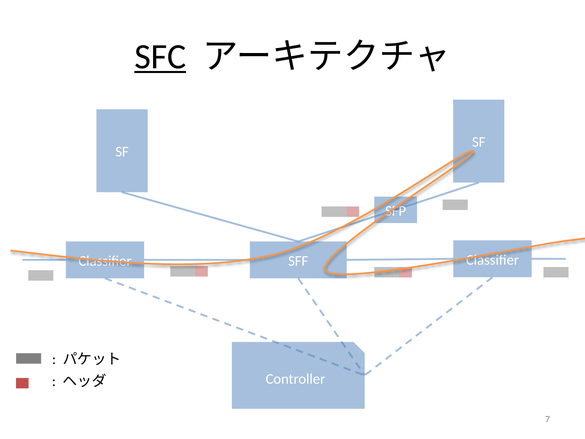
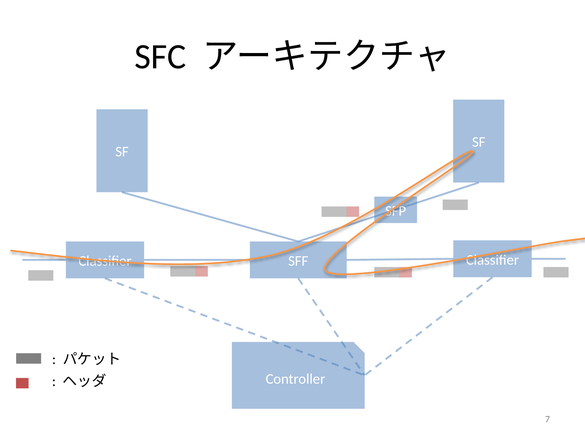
SFC underline: present -> none
